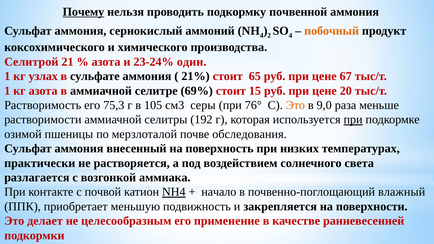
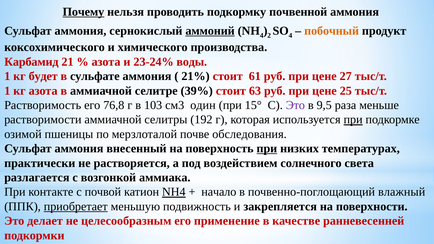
аммоний underline: none -> present
Селитрой: Селитрой -> Карбамид
один: один -> воды
узлах: узлах -> будет
65: 65 -> 61
67: 67 -> 27
69%: 69% -> 39%
15: 15 -> 63
20: 20 -> 25
75,3: 75,3 -> 76,8
105: 105 -> 103
серы: серы -> один
76°: 76° -> 15°
Это at (295, 105) colour: orange -> purple
9,0: 9,0 -> 9,5
при at (267, 149) underline: none -> present
приобретает underline: none -> present
